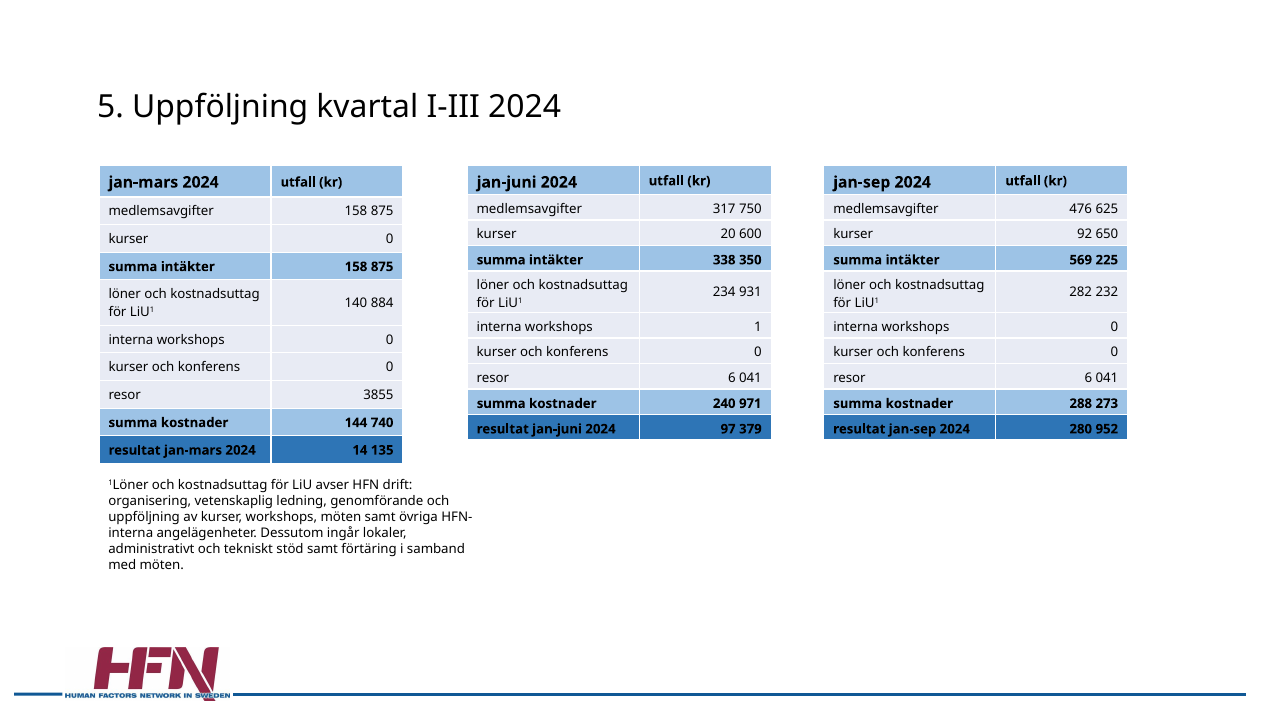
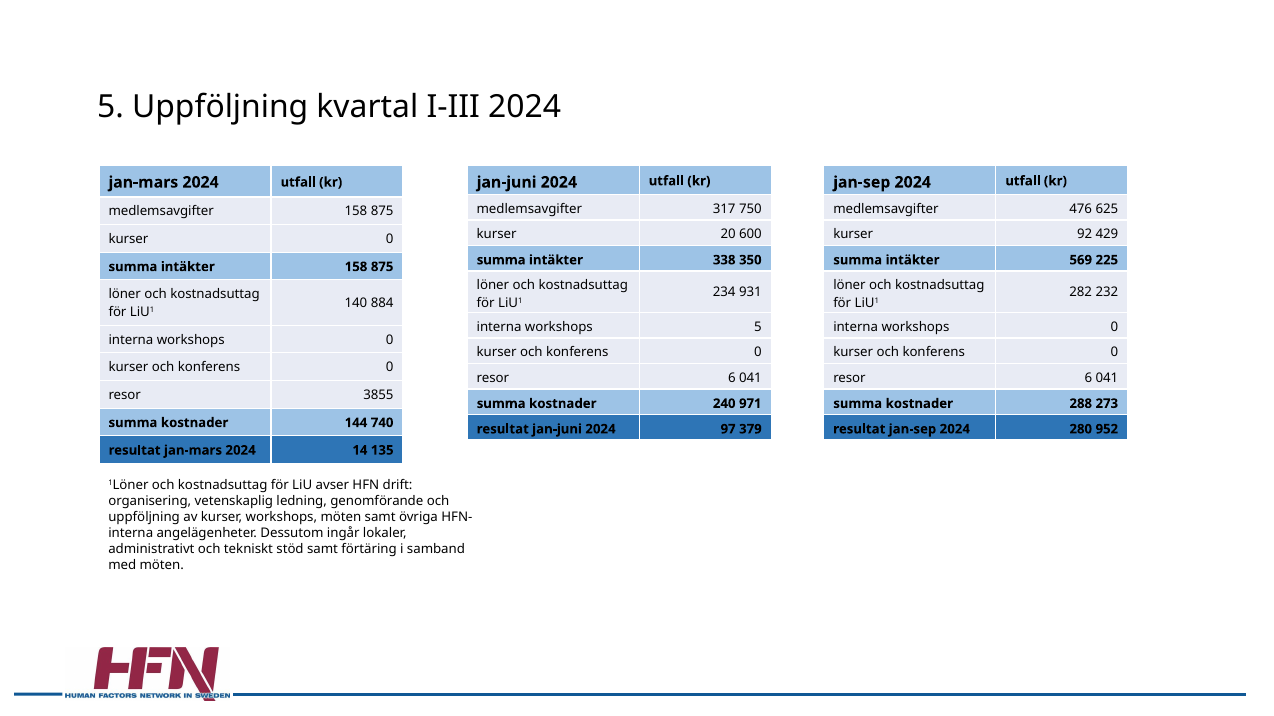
650: 650 -> 429
workshops 1: 1 -> 5
